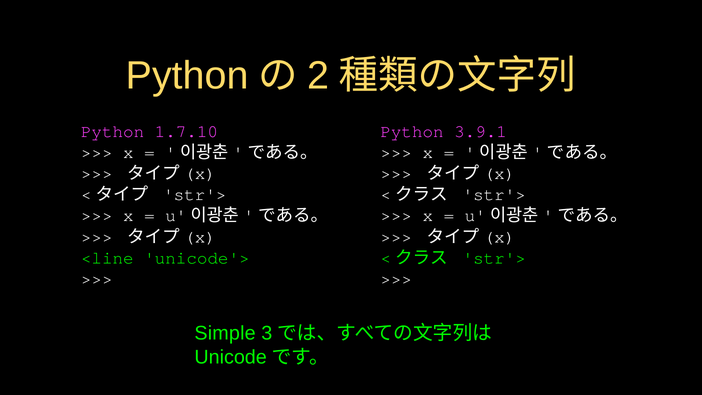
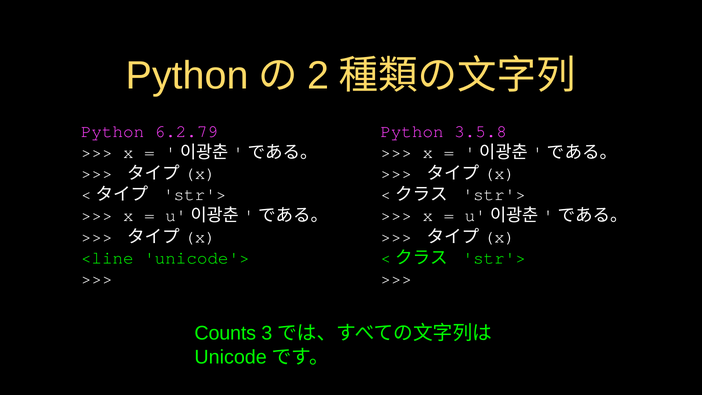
1.7.10: 1.7.10 -> 6.2.79
3.9.1: 3.9.1 -> 3.5.8
Simple: Simple -> Counts
